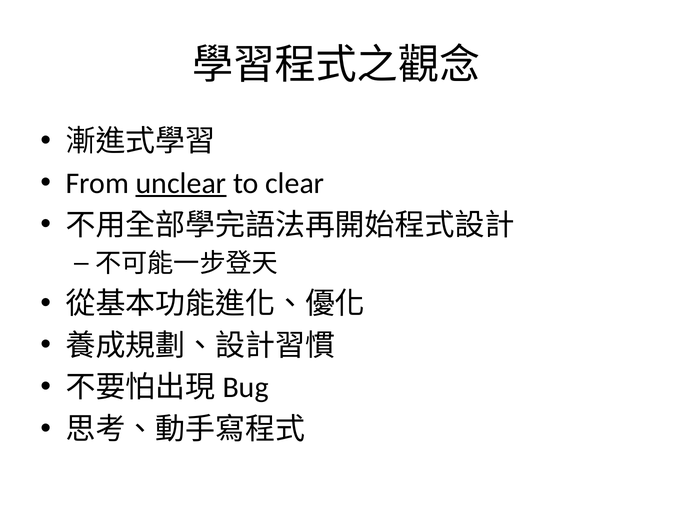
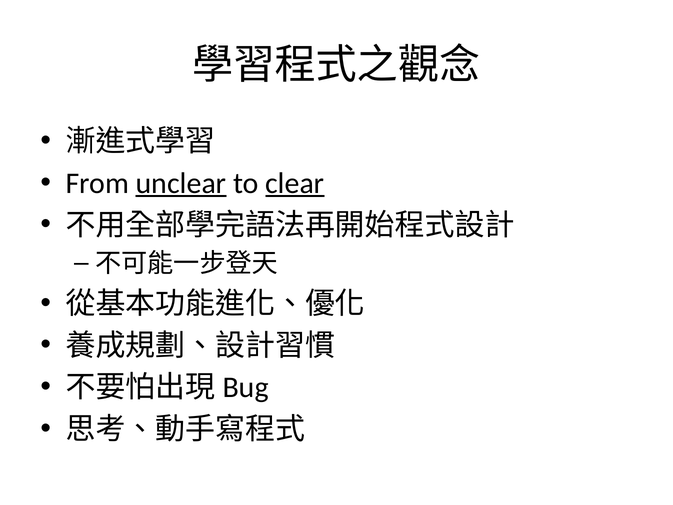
clear underline: none -> present
